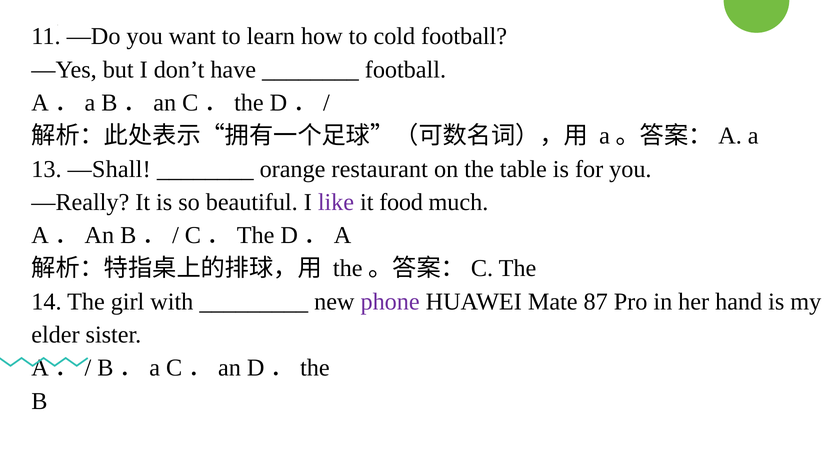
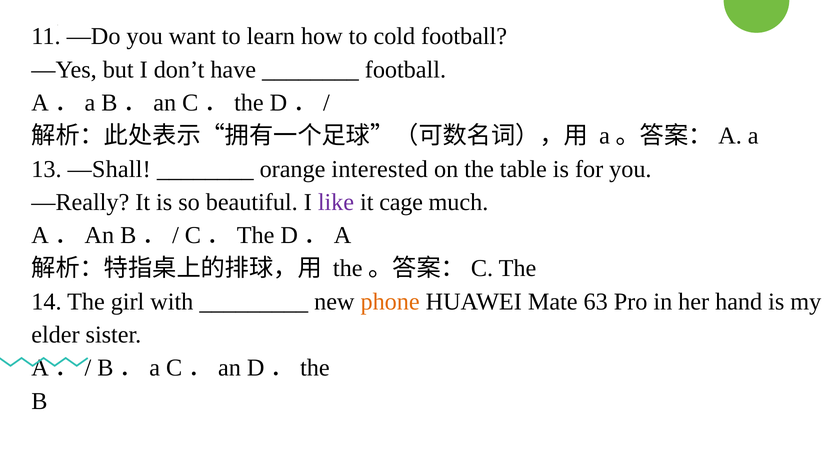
restaurant: restaurant -> interested
food: food -> cage
phone colour: purple -> orange
87: 87 -> 63
